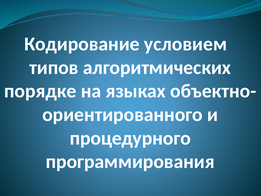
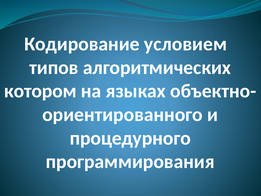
порядке: порядке -> котором
